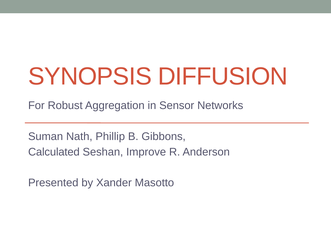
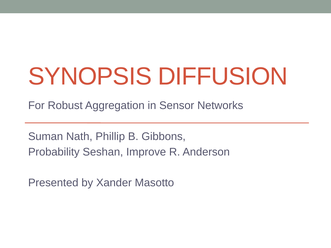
Calculated: Calculated -> Probability
